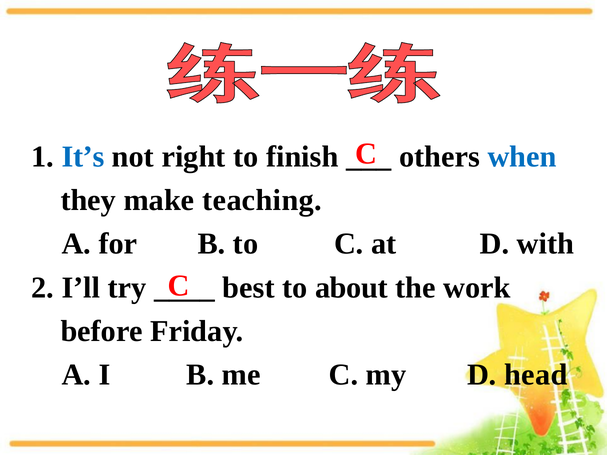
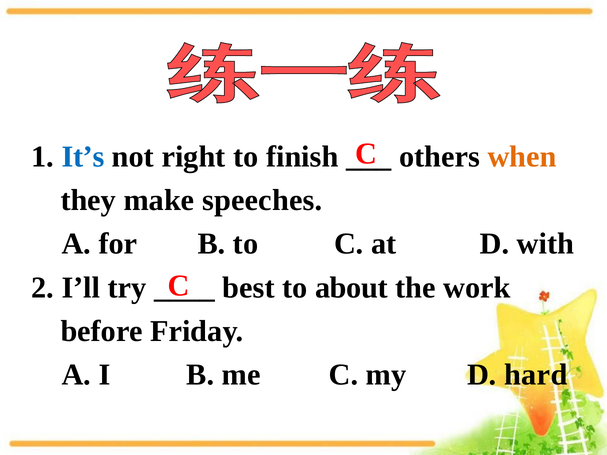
when colour: blue -> orange
teaching: teaching -> speeches
head: head -> hard
